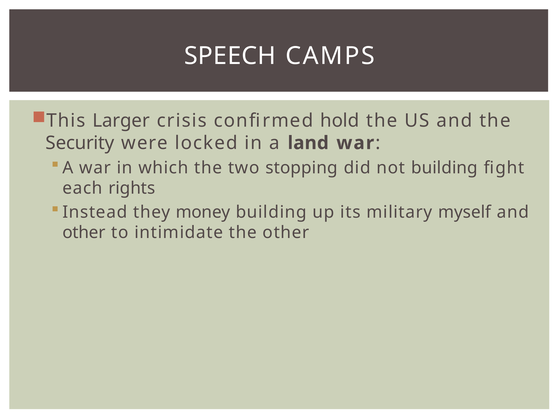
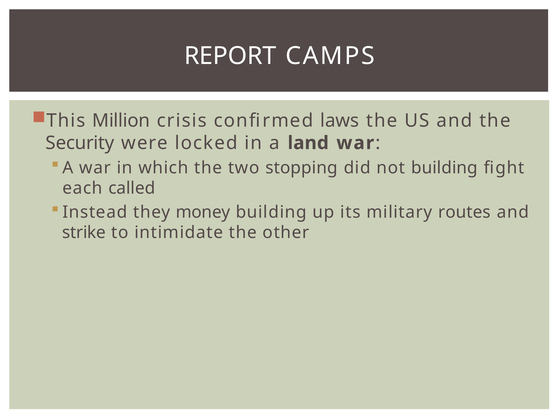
SPEECH: SPEECH -> REPORT
Larger: Larger -> Million
hold: hold -> laws
rights: rights -> called
myself: myself -> routes
other at (84, 232): other -> strike
